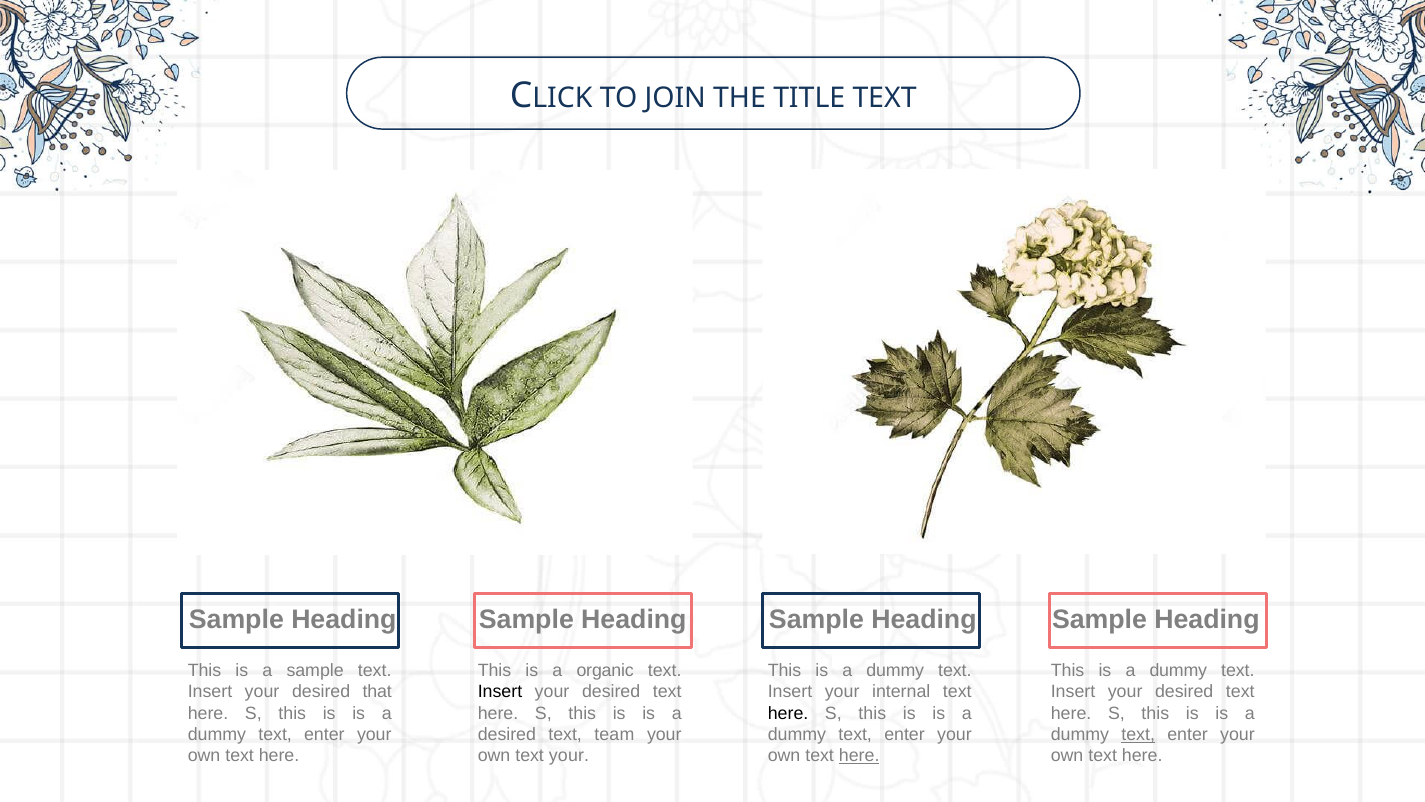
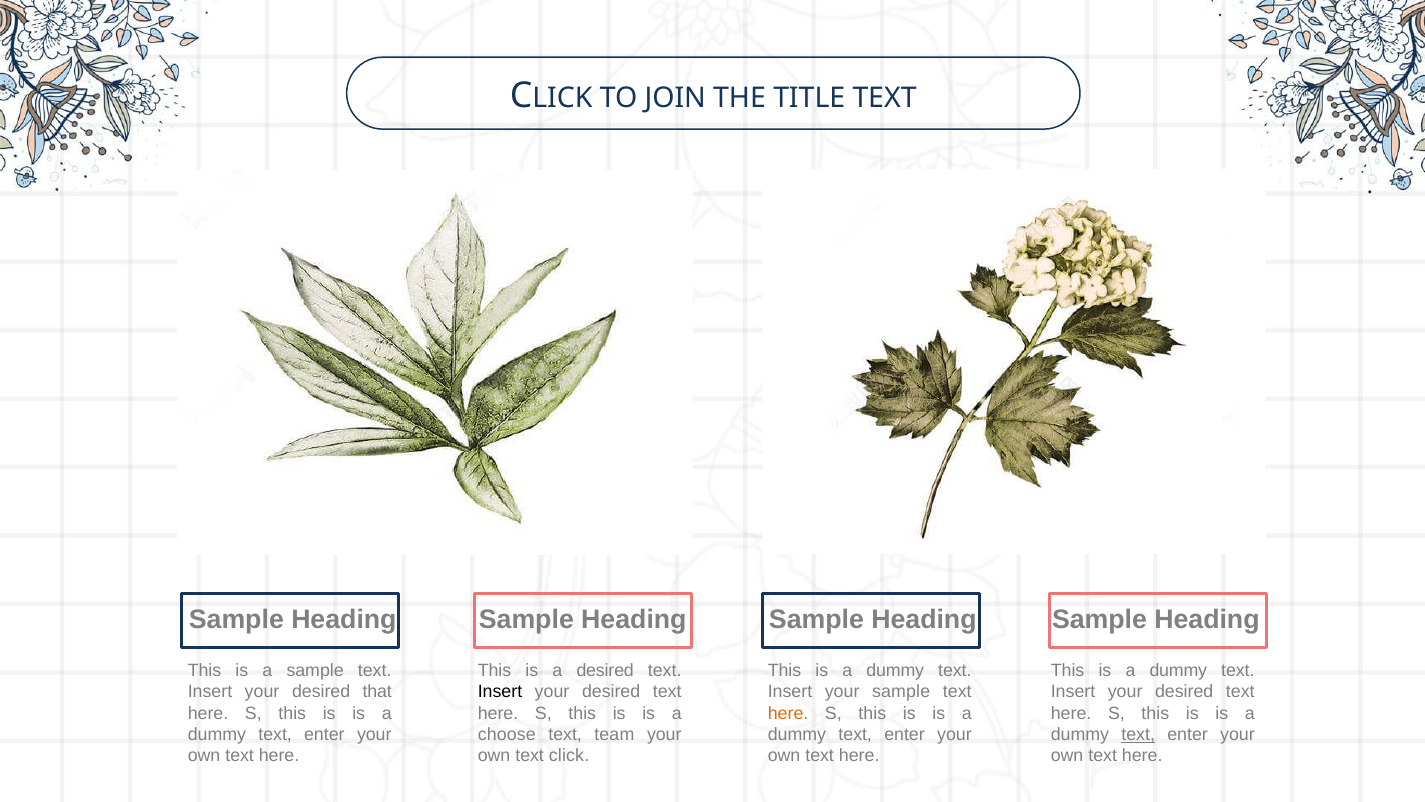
a organic: organic -> desired
your internal: internal -> sample
here at (788, 713) colour: black -> orange
desired at (507, 735): desired -> choose
text your: your -> click
here at (859, 756) underline: present -> none
